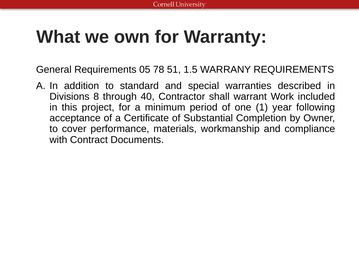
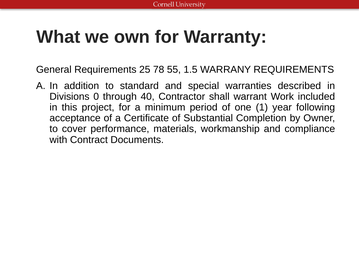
05: 05 -> 25
51: 51 -> 55
8: 8 -> 0
